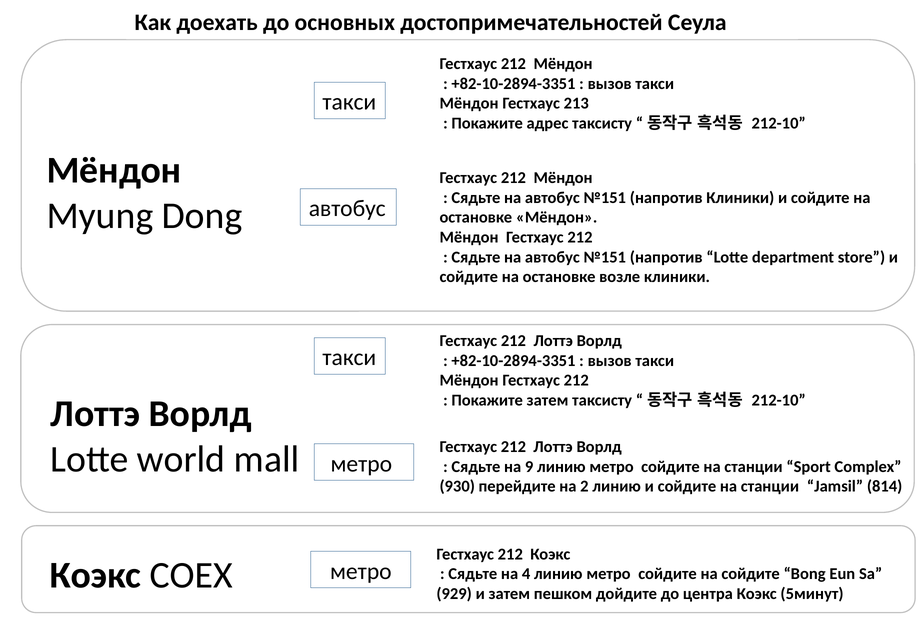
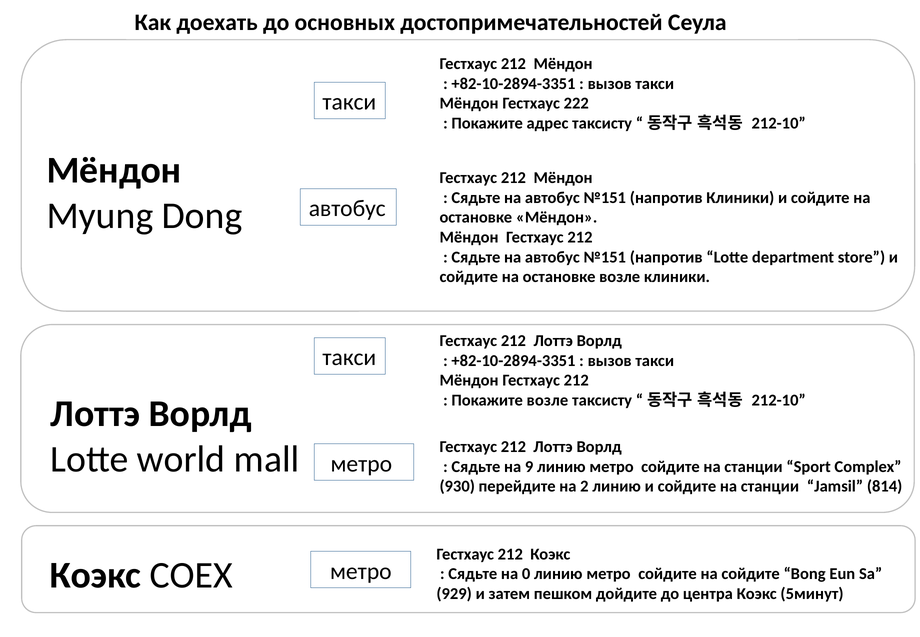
213: 213 -> 222
Покажите затем: затем -> возле
4: 4 -> 0
